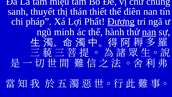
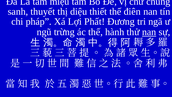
thán: thán -> diệu
Đương underline: present -> none
minh: minh -> trừng
